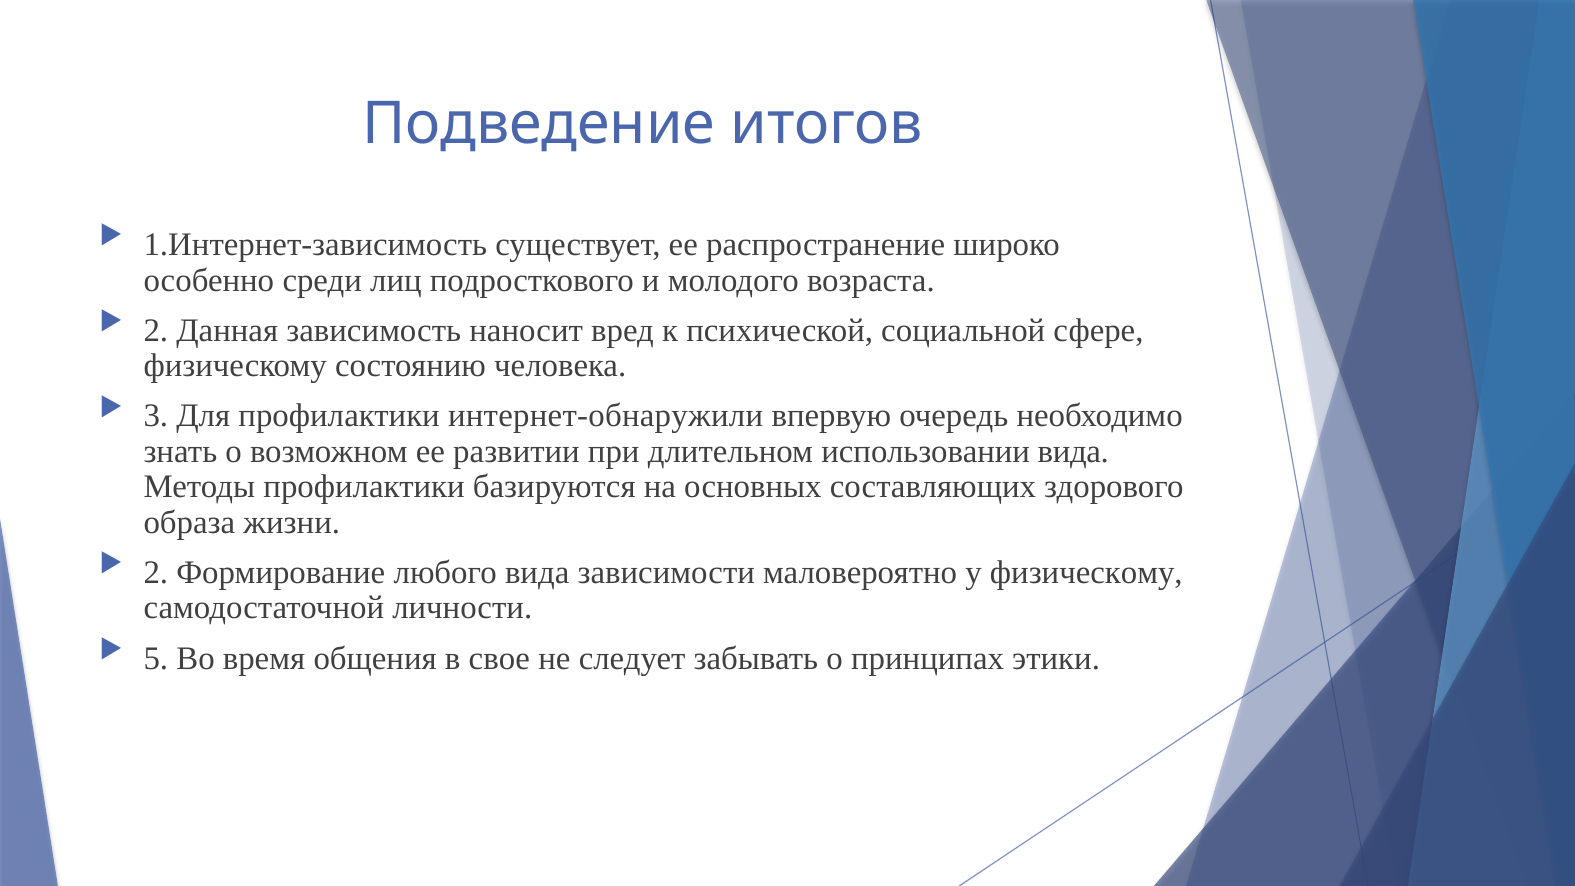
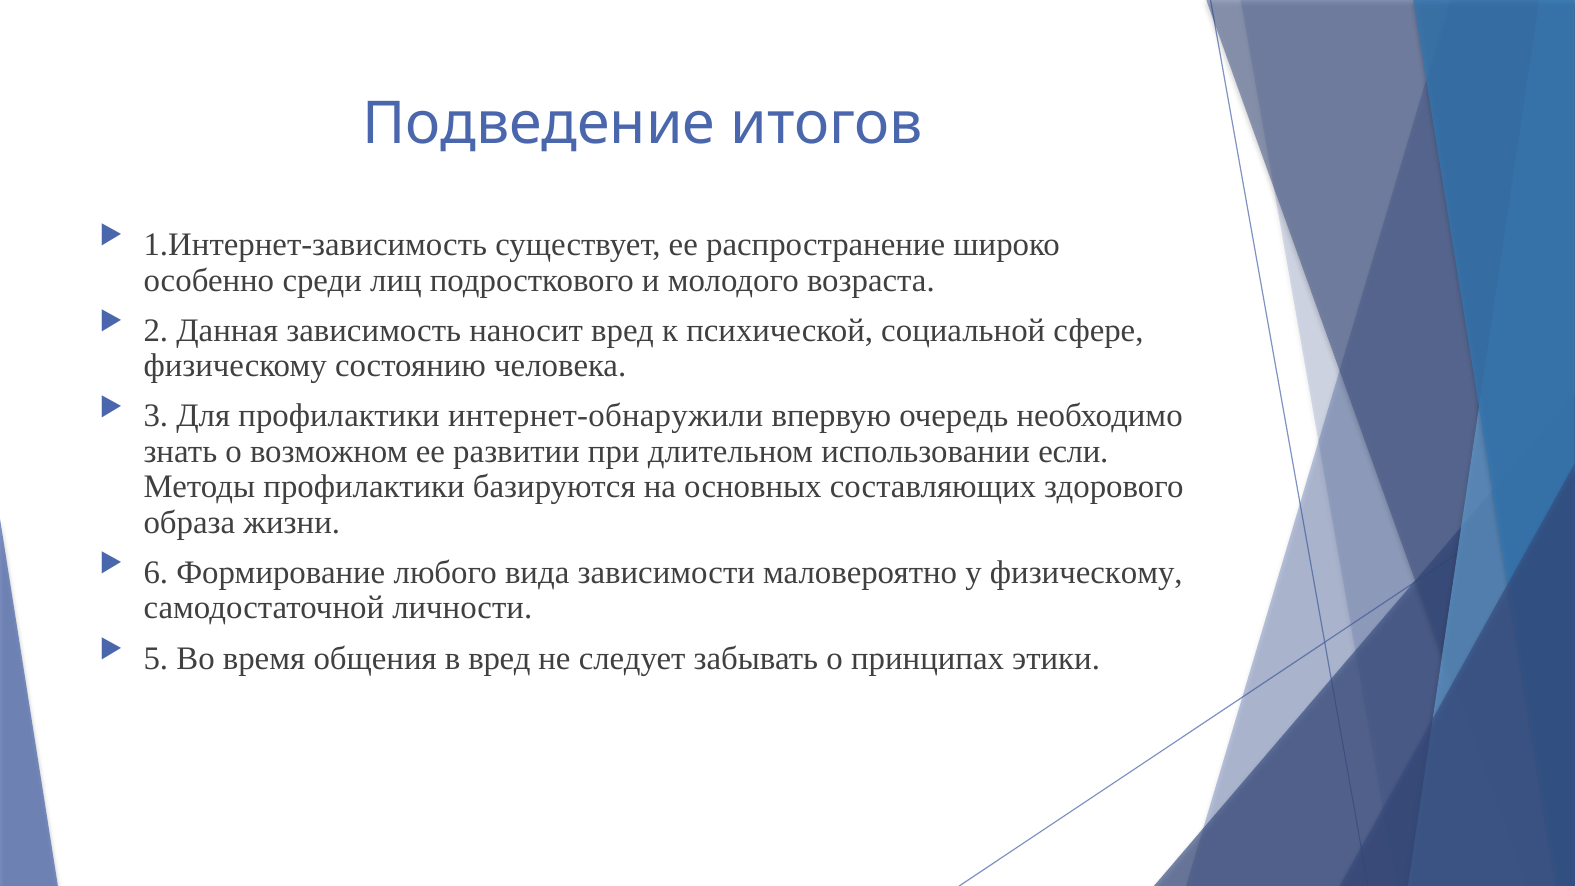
использовании вида: вида -> если
2 at (156, 573): 2 -> 6
в свое: свое -> вред
